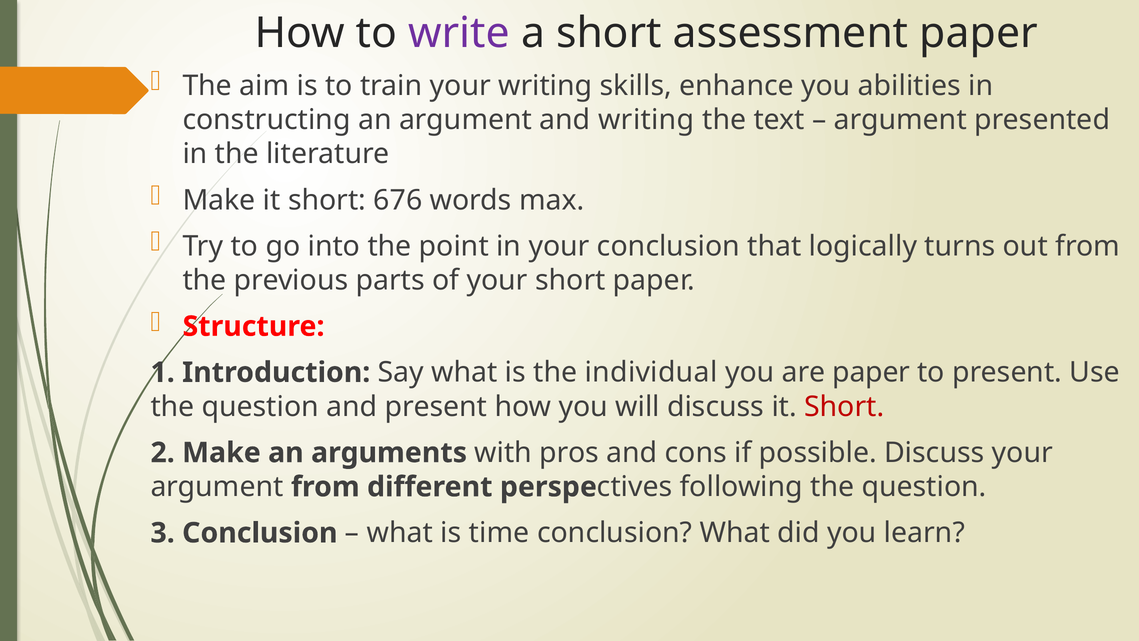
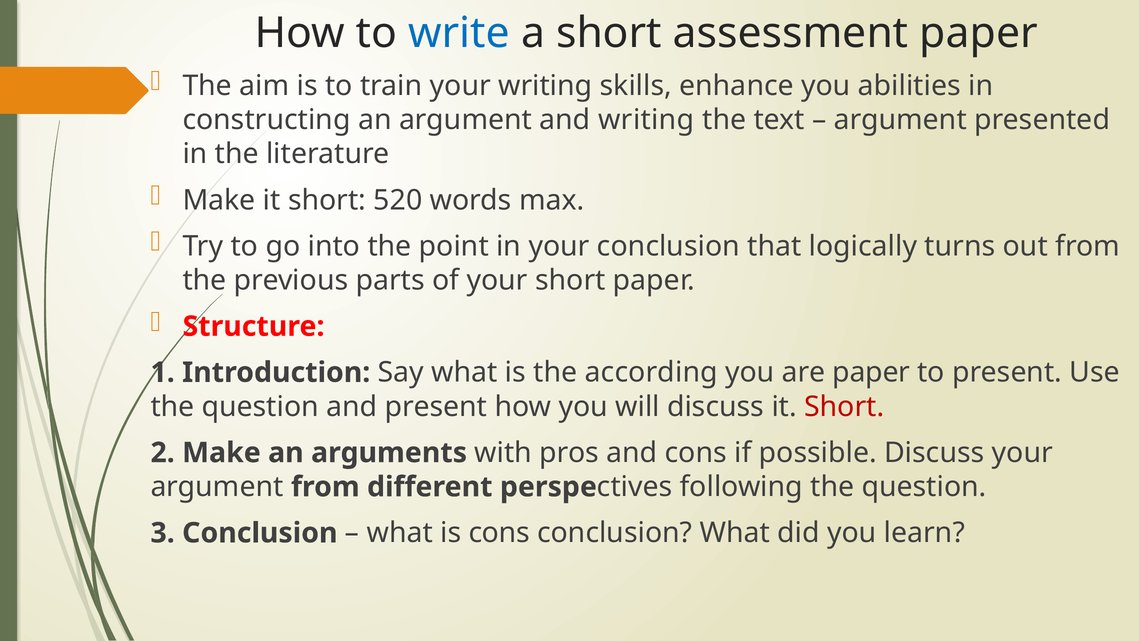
write colour: purple -> blue
676: 676 -> 520
individual: individual -> according
is time: time -> cons
